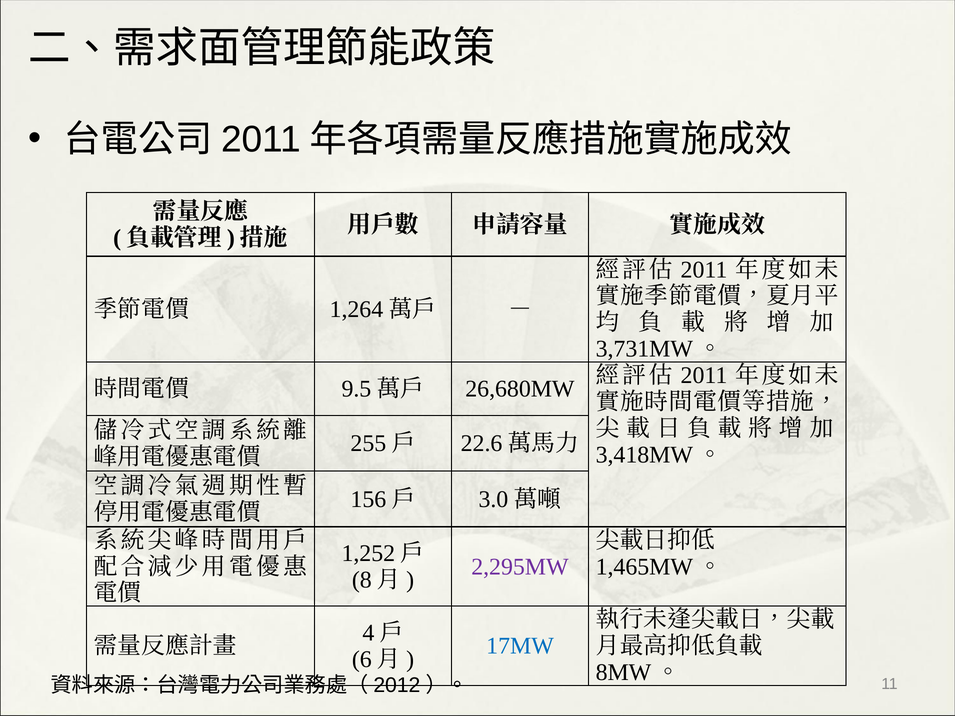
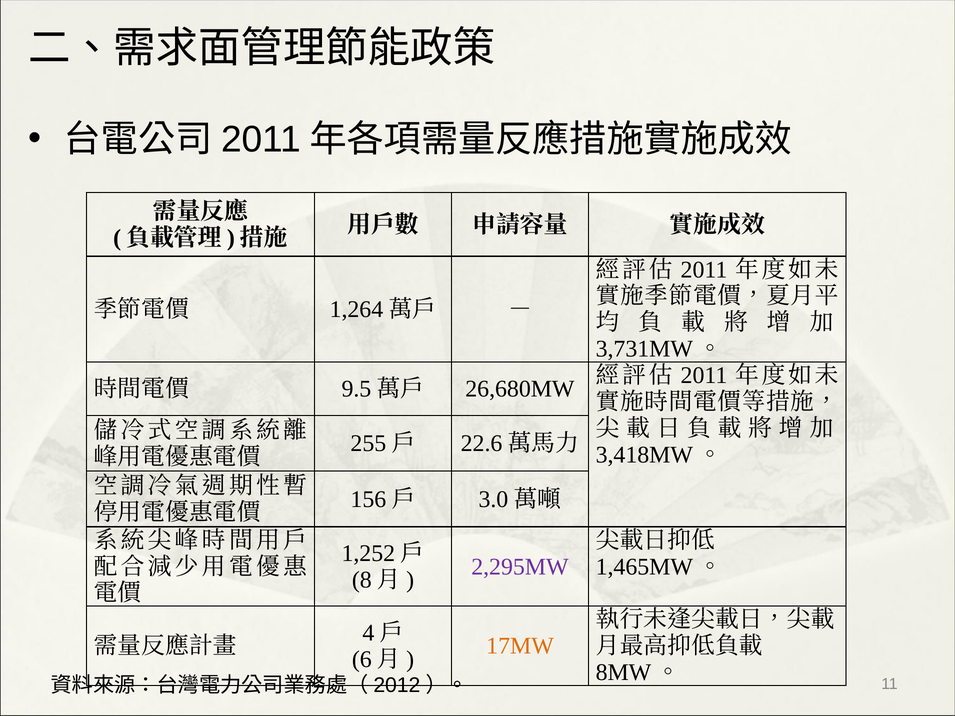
17MW colour: blue -> orange
